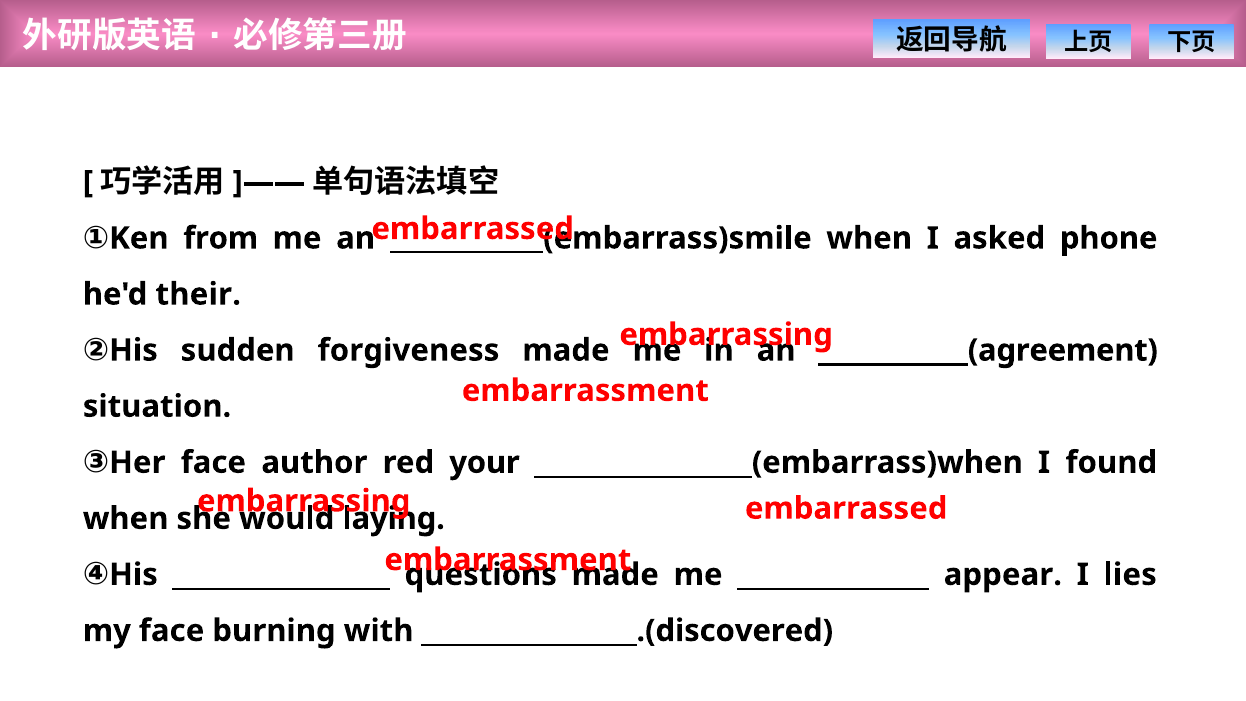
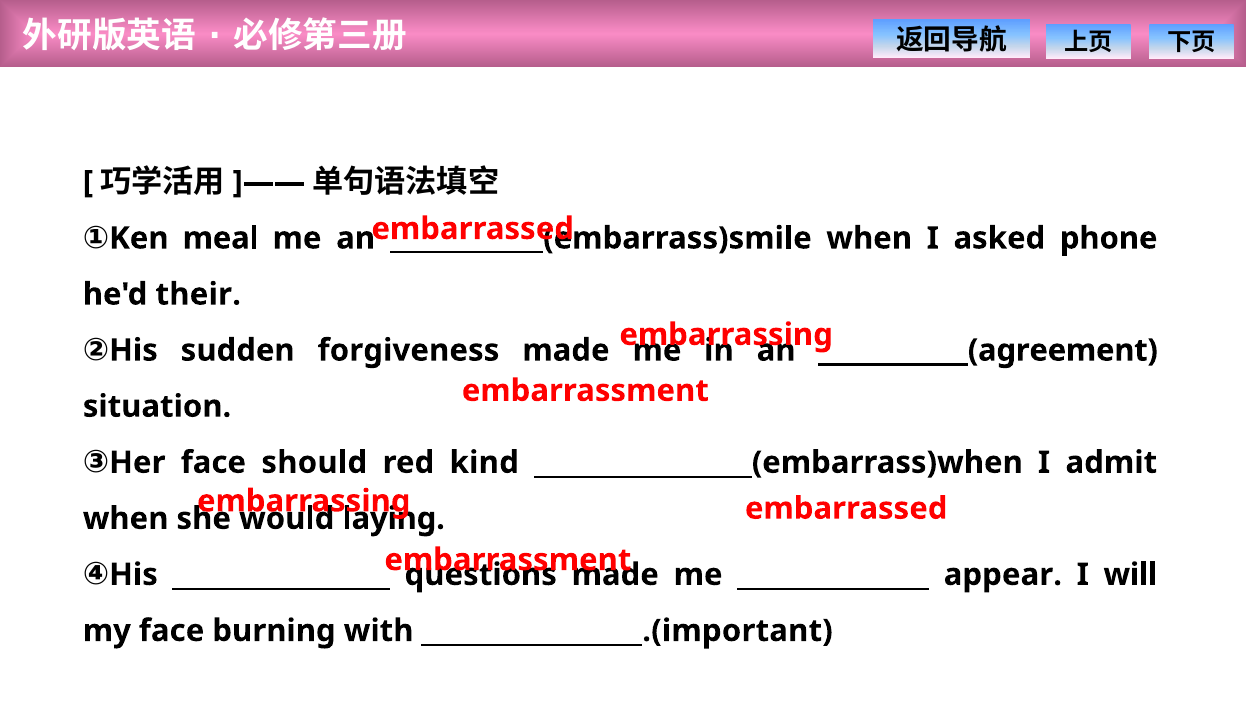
from: from -> meal
author: author -> should
your: your -> kind
found: found -> admit
lies: lies -> will
_________________.(discovered: _________________.(discovered -> _________________.(important
